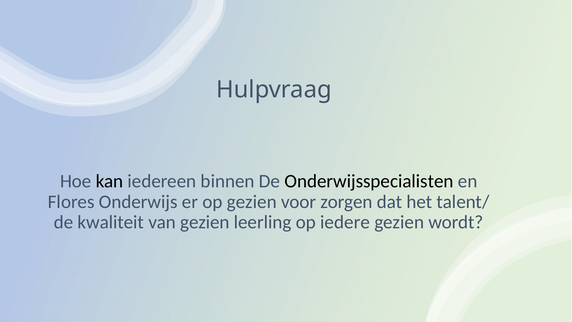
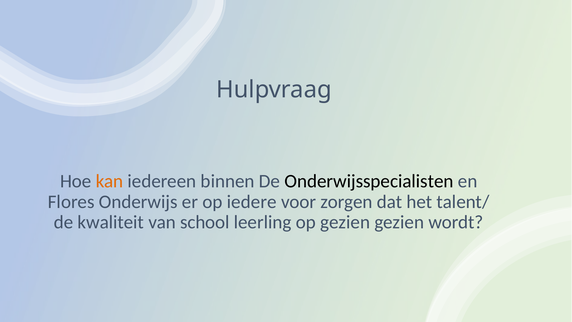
kan colour: black -> orange
op gezien: gezien -> iedere
van gezien: gezien -> school
op iedere: iedere -> gezien
